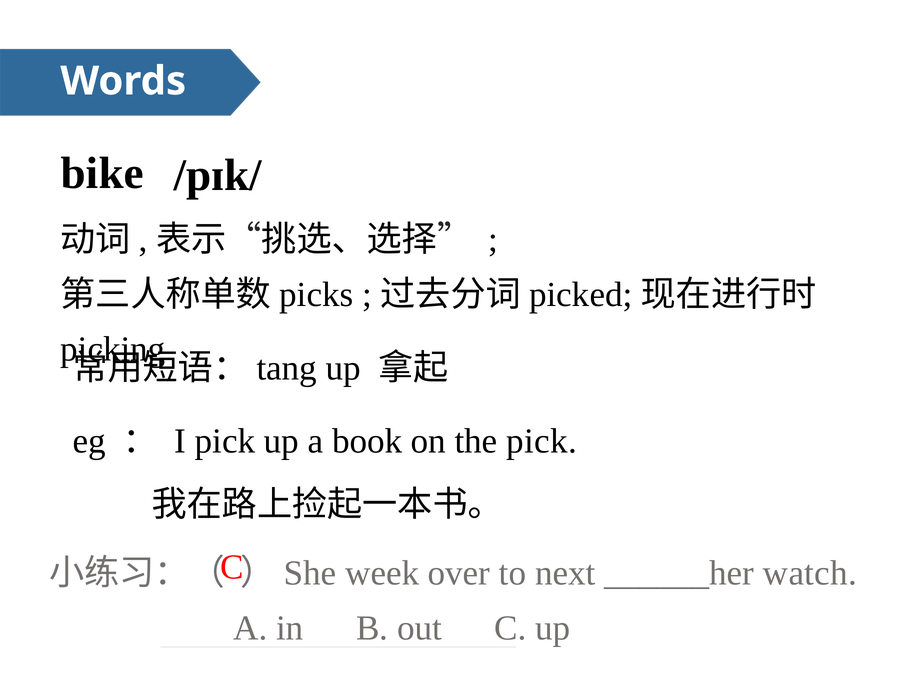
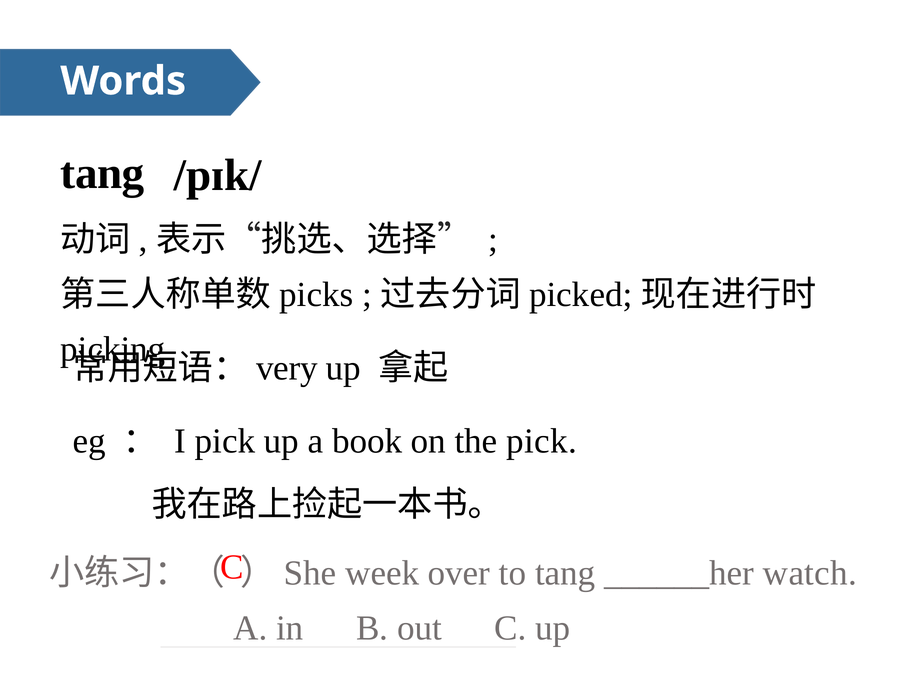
bike at (102, 173): bike -> tang
tang: tang -> very
to next: next -> tang
